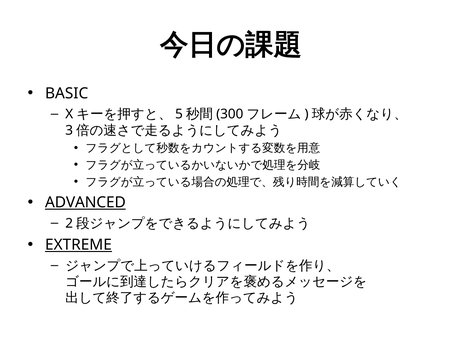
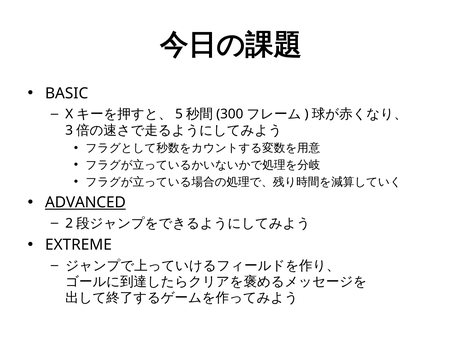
EXTREME underline: present -> none
